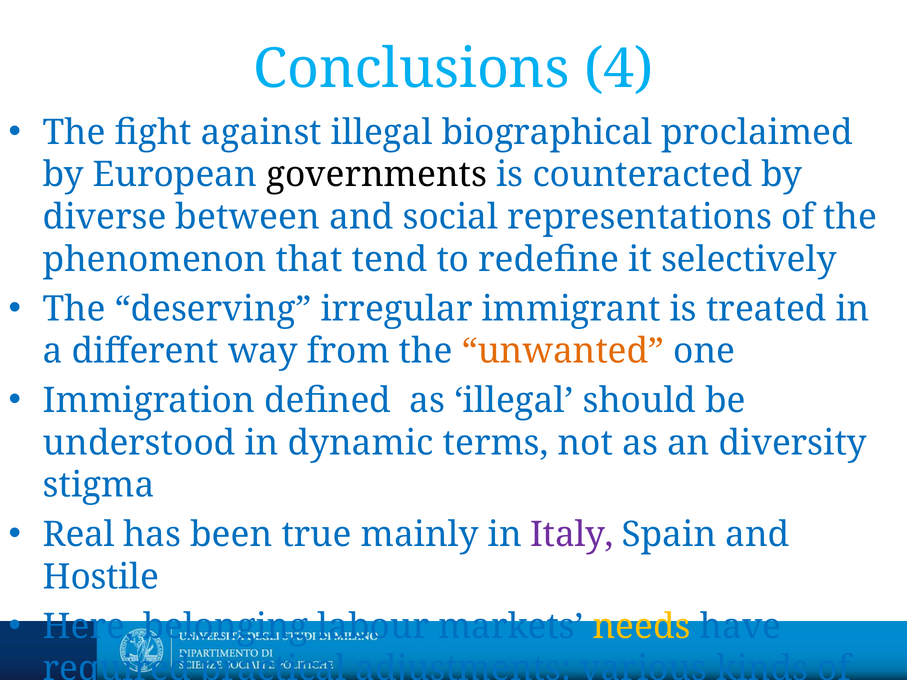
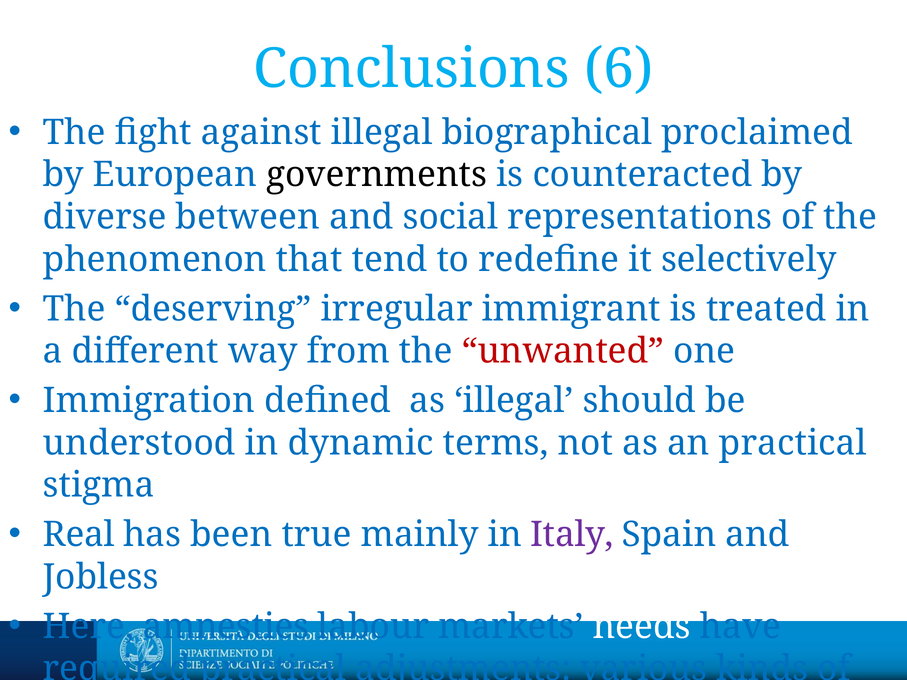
4: 4 -> 6
unwanted colour: orange -> red
an diversity: diversity -> practical
Hostile: Hostile -> Jobless
belonging: belonging -> amnesties
needs colour: yellow -> white
